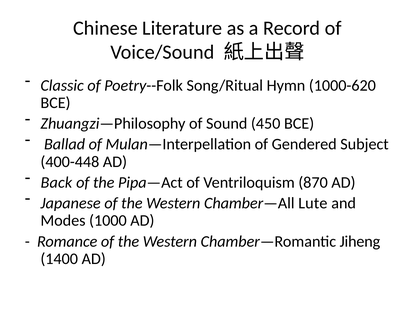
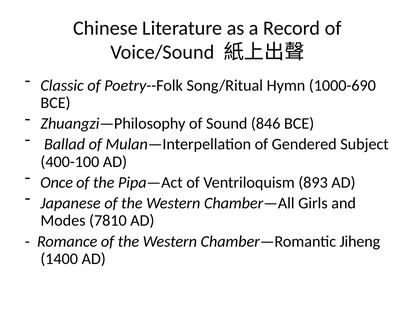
1000-620: 1000-620 -> 1000-690
450: 450 -> 846
400-448: 400-448 -> 400-100
Back: Back -> Once
870: 870 -> 893
Lute: Lute -> Girls
1000: 1000 -> 7810
